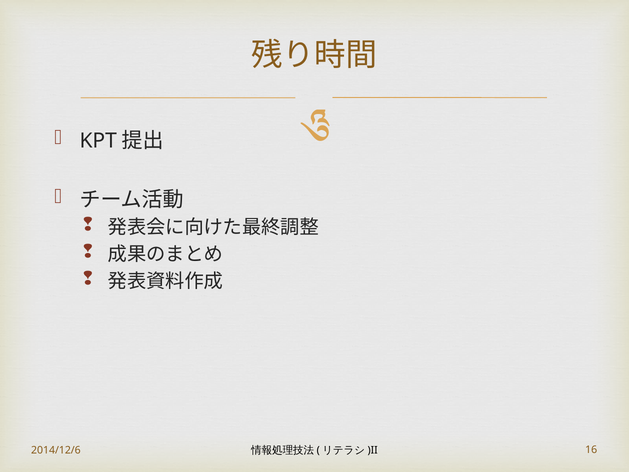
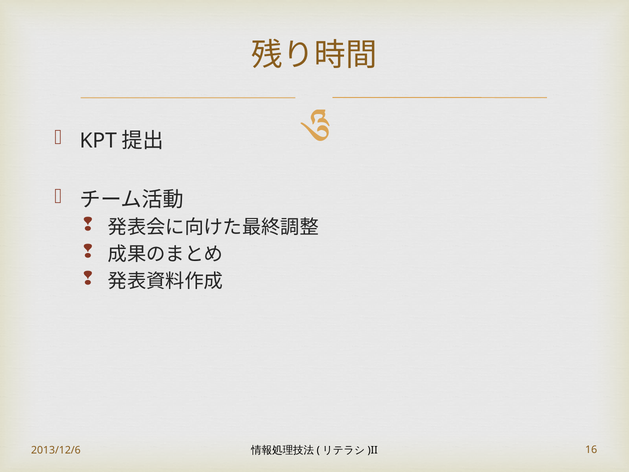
2014/12/6: 2014/12/6 -> 2013/12/6
